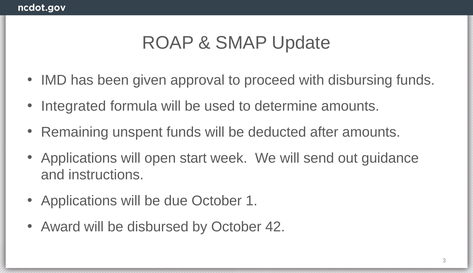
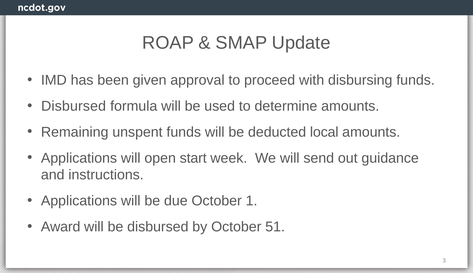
Integrated at (74, 106): Integrated -> Disbursed
after: after -> local
42: 42 -> 51
